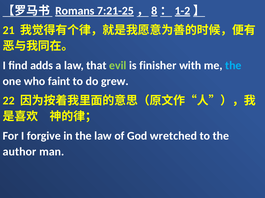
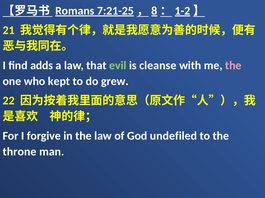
finisher: finisher -> cleanse
the at (233, 66) colour: light blue -> pink
faint: faint -> kept
wretched: wretched -> undefiled
author: author -> throne
